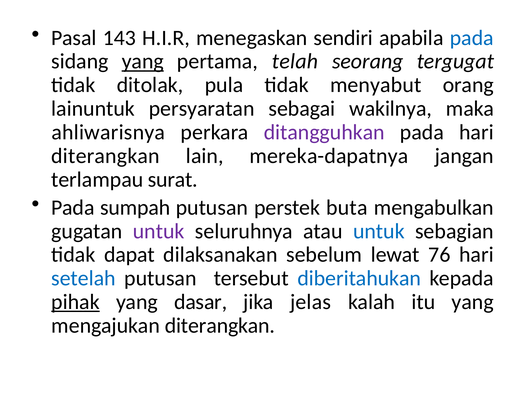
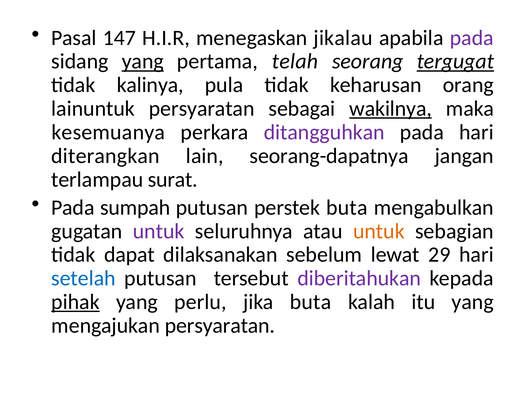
143: 143 -> 147
sendiri: sendiri -> jikalau
pada at (472, 38) colour: blue -> purple
tergugat underline: none -> present
ditolak: ditolak -> kalinya
menyabut: menyabut -> keharusan
wakilnya underline: none -> present
ahliwarisnya: ahliwarisnya -> kesemuanya
mereka-dapatnya: mereka-dapatnya -> seorang-dapatnya
untuk at (379, 231) colour: blue -> orange
76: 76 -> 29
diberitahukan colour: blue -> purple
dasar: dasar -> perlu
jika jelas: jelas -> buta
mengajukan diterangkan: diterangkan -> persyaratan
